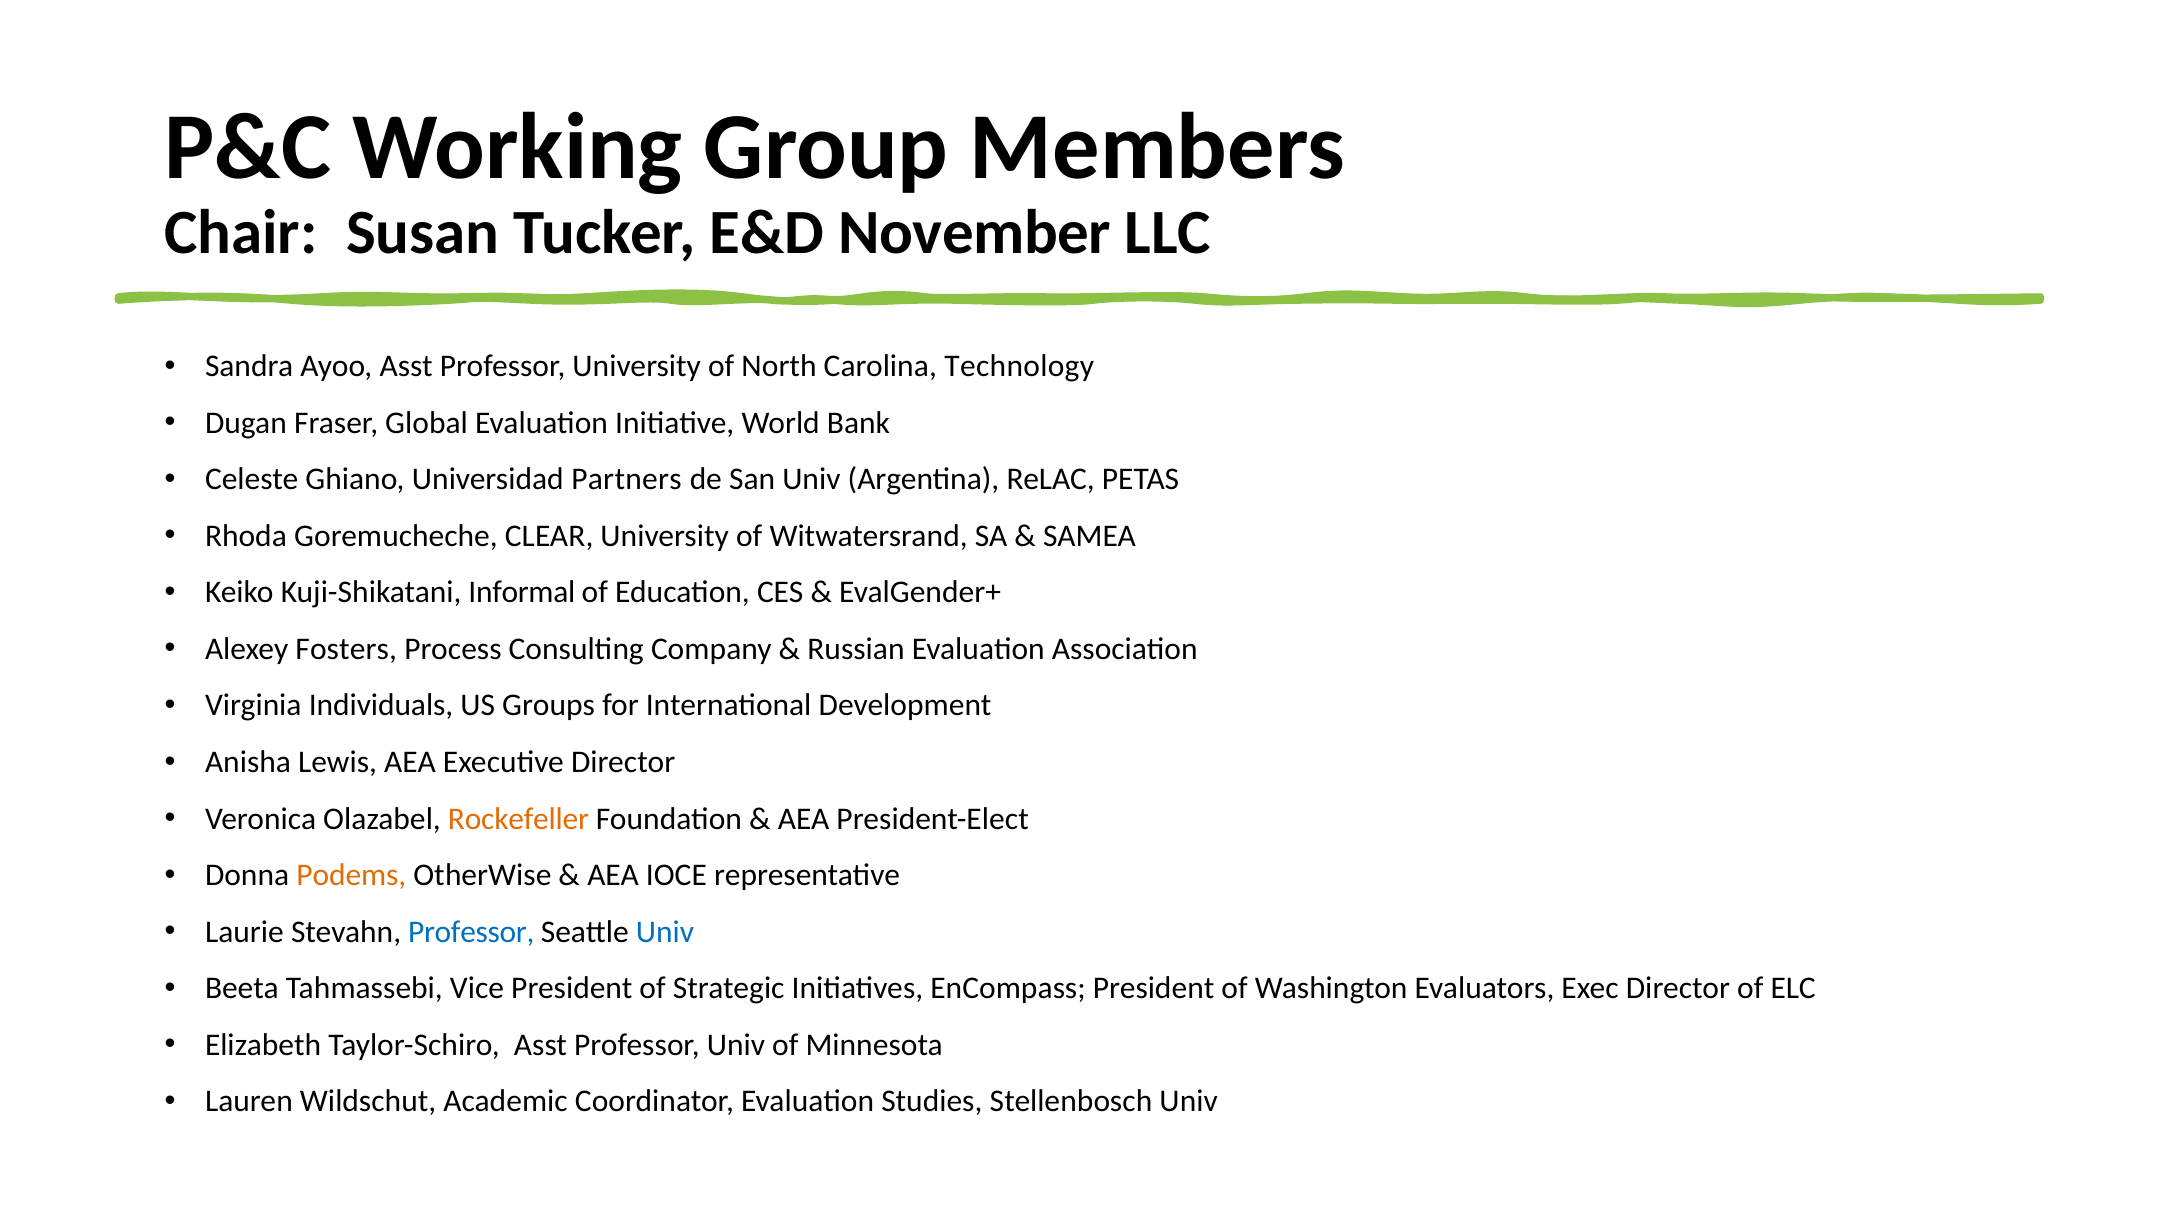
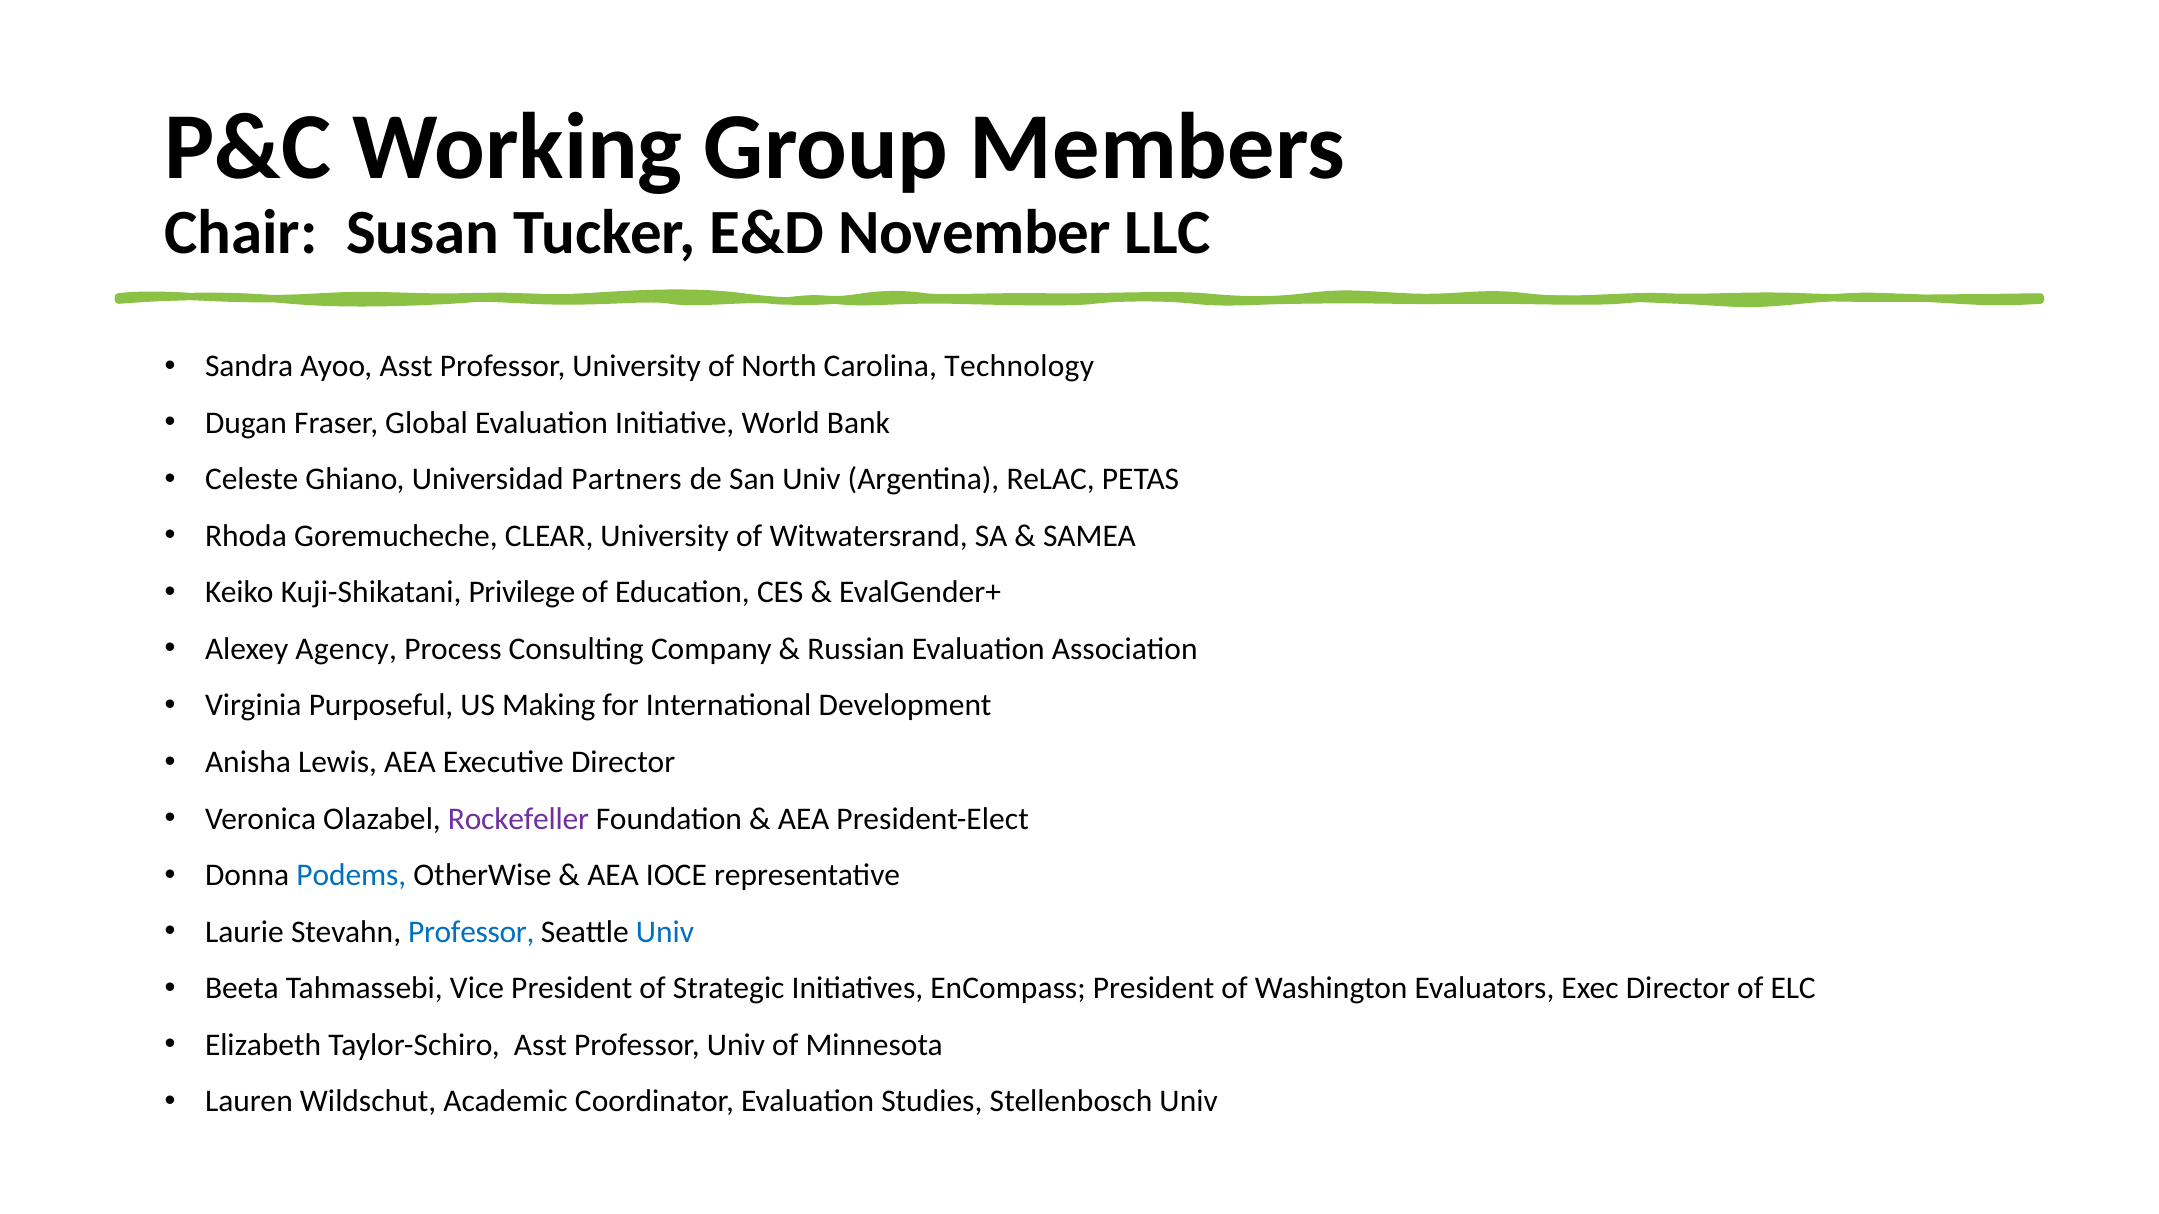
Informal: Informal -> Privilege
Fosters: Fosters -> Agency
Individuals: Individuals -> Purposeful
Groups: Groups -> Making
Rockefeller colour: orange -> purple
Podems colour: orange -> blue
